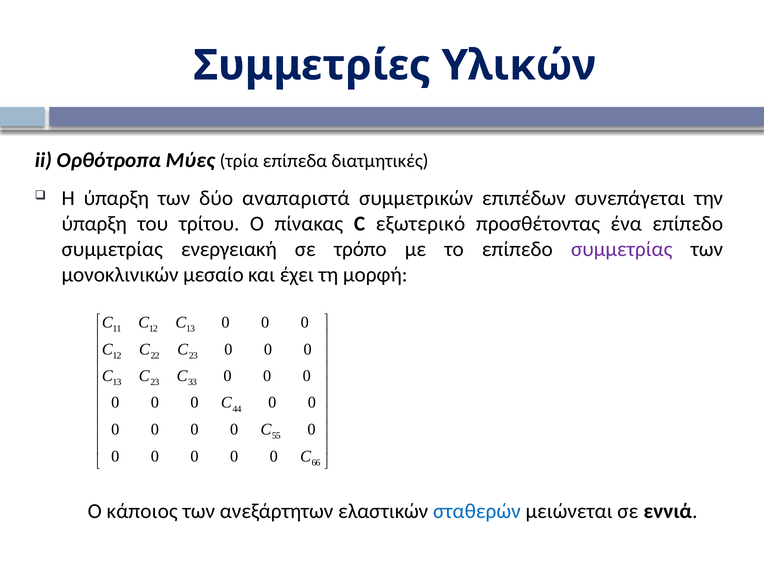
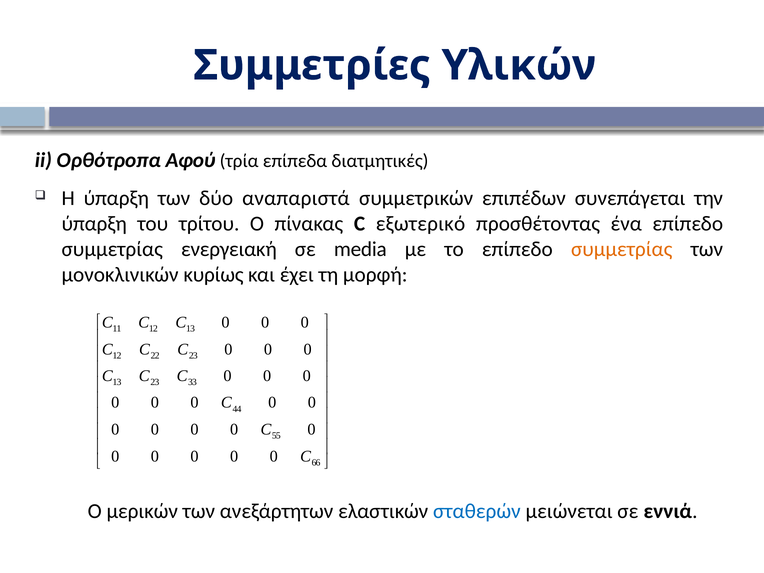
Μύες: Μύες -> Αφού
τρόπο: τρόπο -> media
συμμετρίας at (622, 249) colour: purple -> orange
μεσαίο: μεσαίο -> κυρίως
κάποιος: κάποιος -> μερικών
